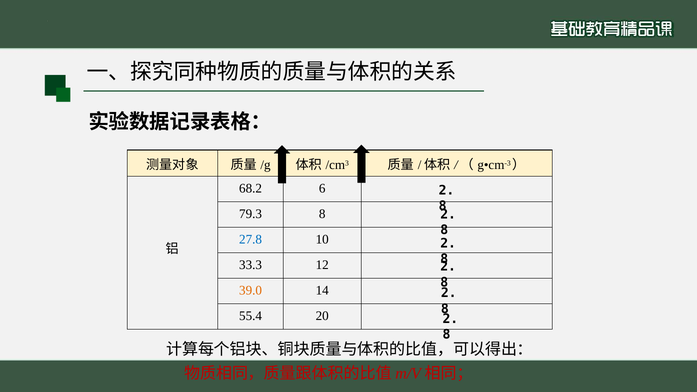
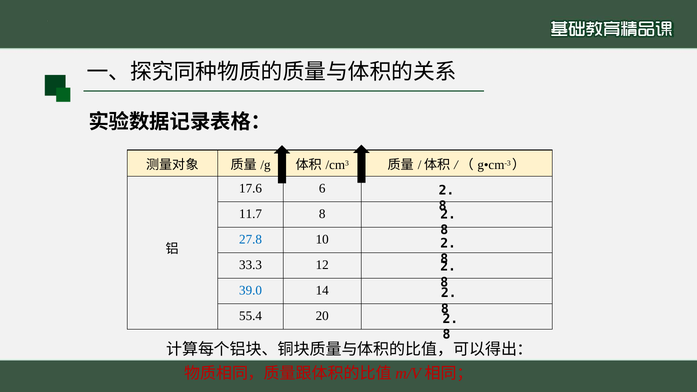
68.2: 68.2 -> 17.6
79.3: 79.3 -> 11.7
39.0 colour: orange -> blue
